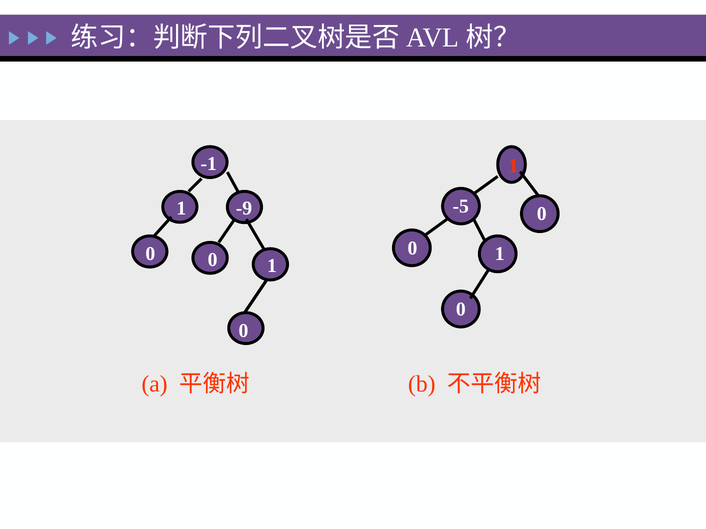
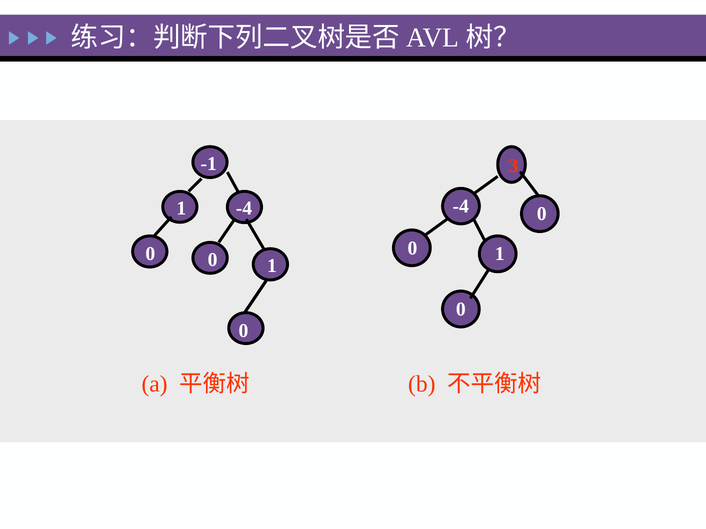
-1 1: 1 -> 3
-5 at (461, 206): -5 -> -4
-9 at (244, 209): -9 -> -4
